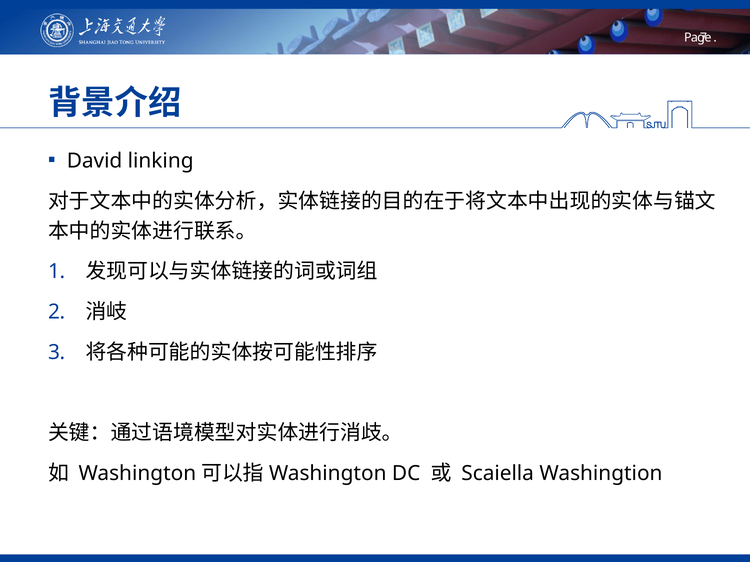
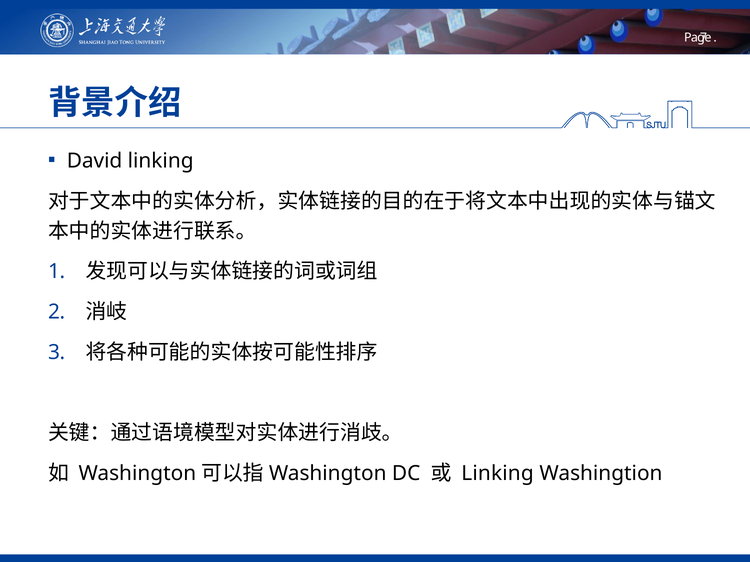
Scaiella at (498, 474): Scaiella -> Linking
